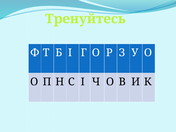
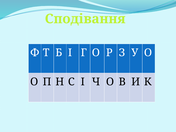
Тренуйтесь: Тренуйтесь -> Сподівання
